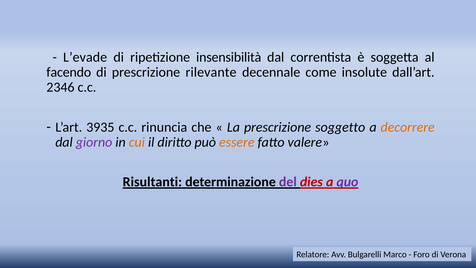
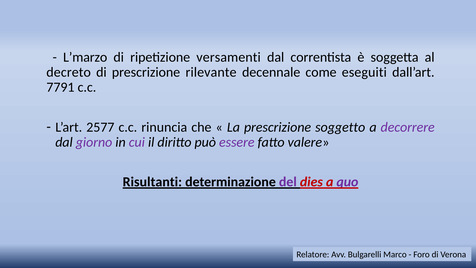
L’evade: L’evade -> L’marzo
insensibilità: insensibilità -> versamenti
facendo: facendo -> decreto
insolute: insolute -> eseguiti
2346: 2346 -> 7791
3935: 3935 -> 2577
decorrere colour: orange -> purple
cui colour: orange -> purple
essere colour: orange -> purple
